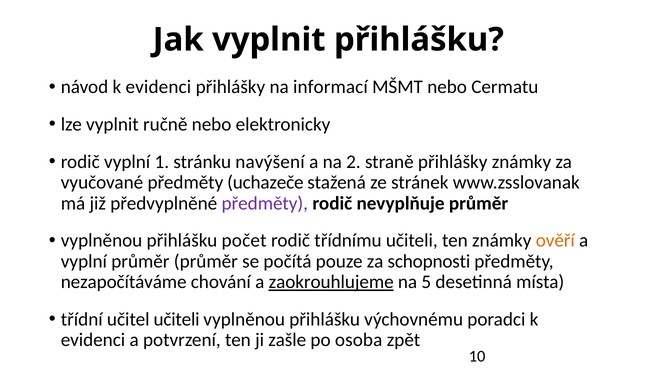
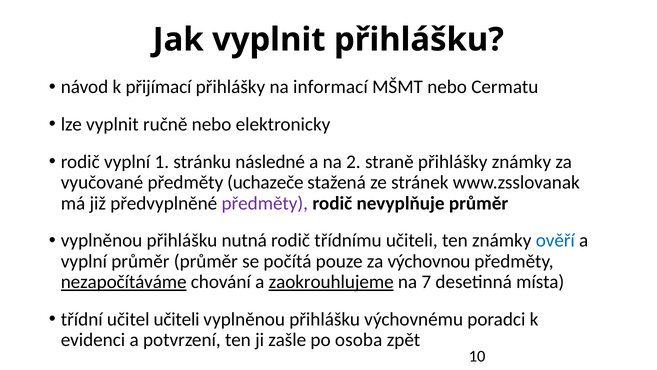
návod k evidenci: evidenci -> přijímací
navýšení: navýšení -> následné
počet: počet -> nutná
ověří colour: orange -> blue
schopnosti: schopnosti -> výchovnou
nezapočítáváme underline: none -> present
5: 5 -> 7
